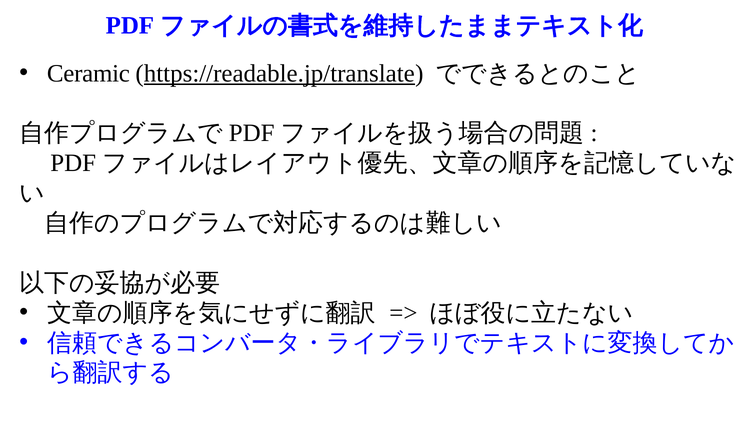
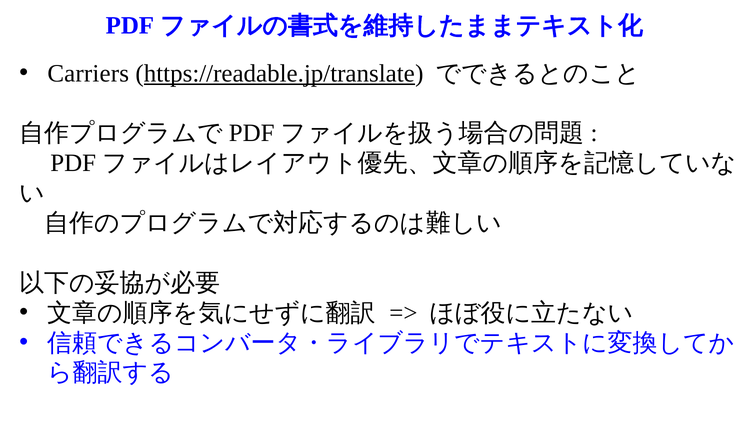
Ceramic: Ceramic -> Carriers
